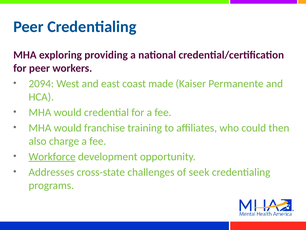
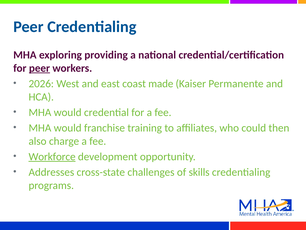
peer at (39, 68) underline: none -> present
2094: 2094 -> 2026
seek: seek -> skills
